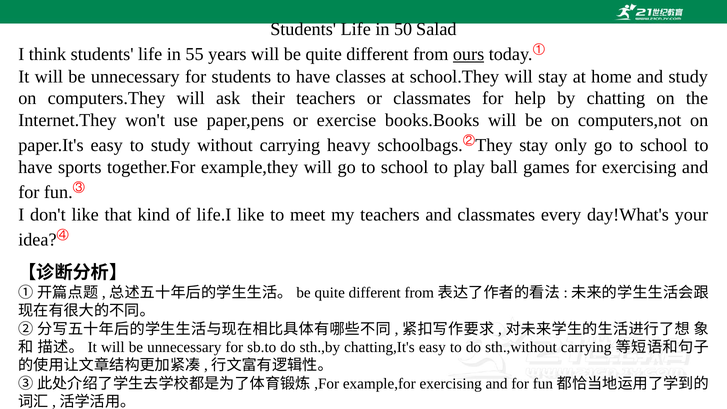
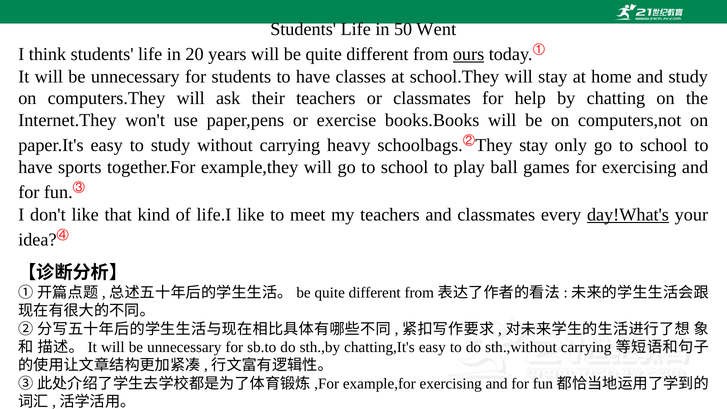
Salad: Salad -> Went
55: 55 -> 20
day!What's underline: none -> present
